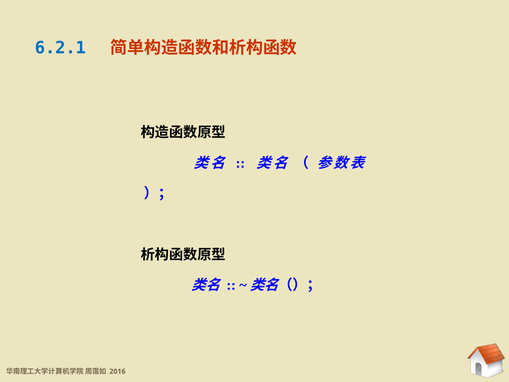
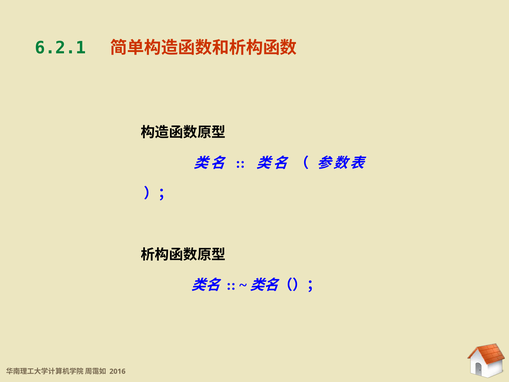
6.2.1 at (60, 48) colour: blue -> green
